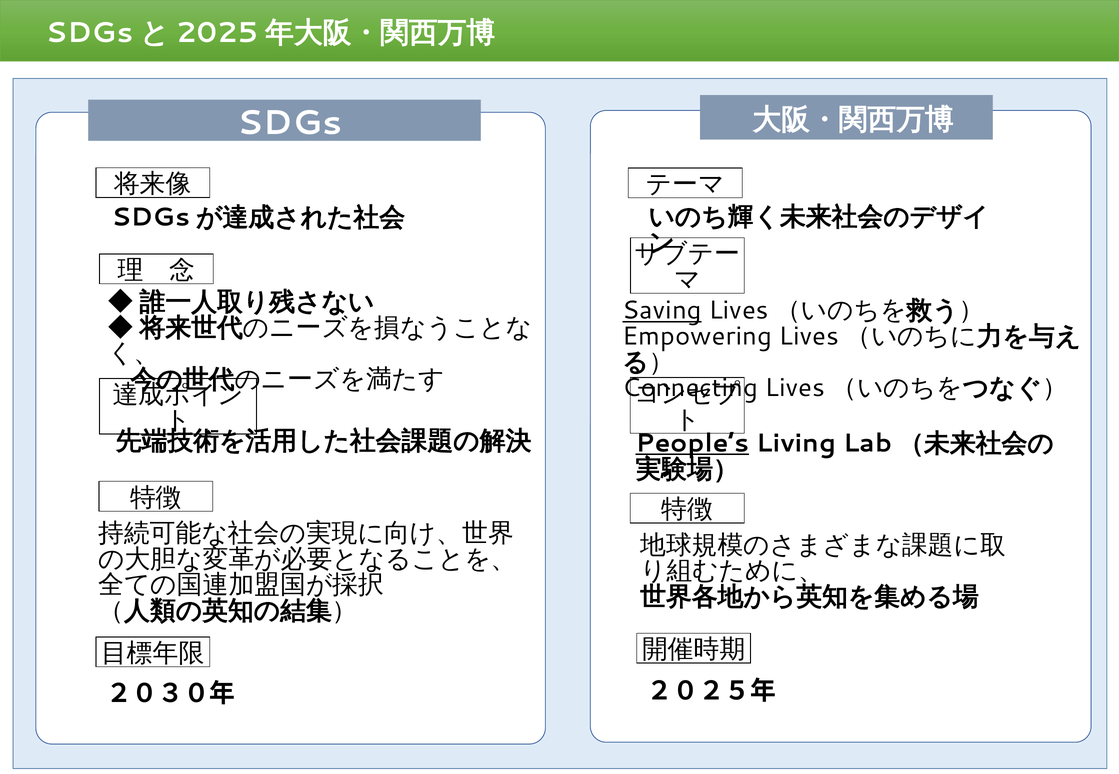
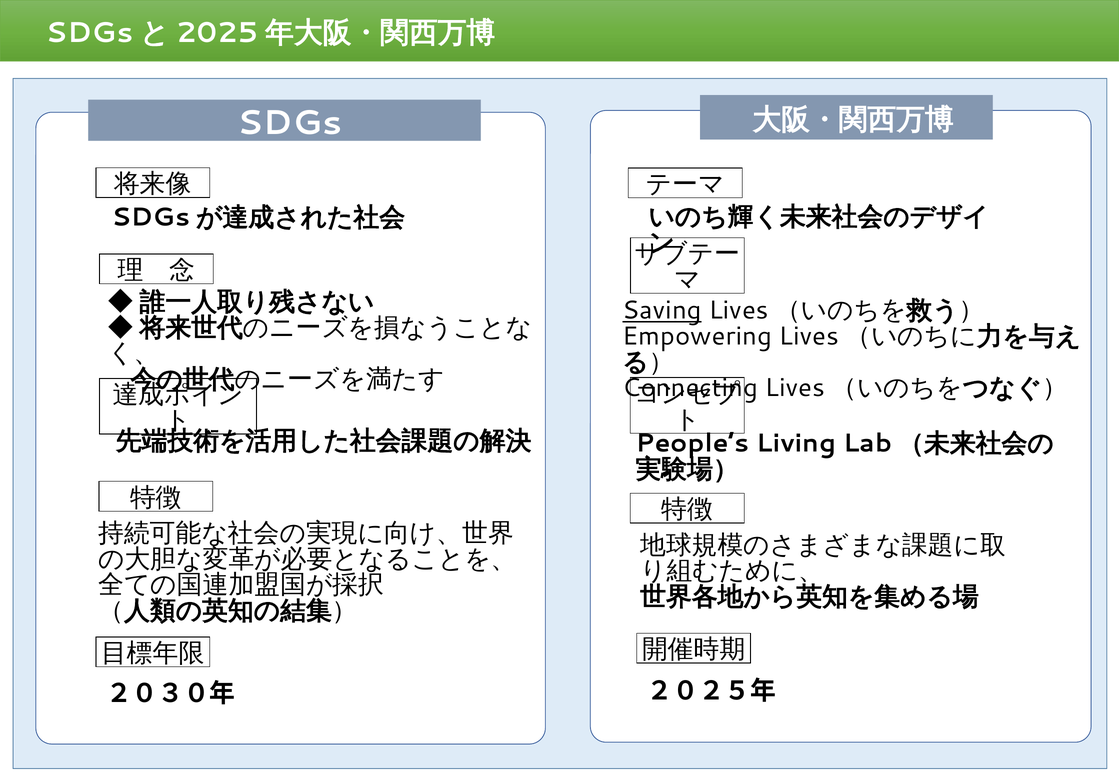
People’s underline: present -> none
